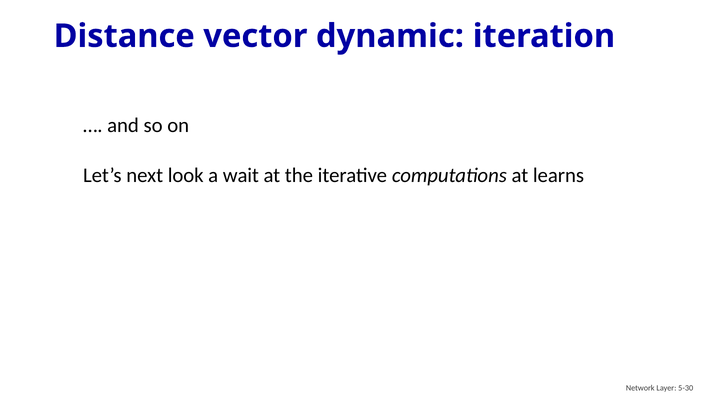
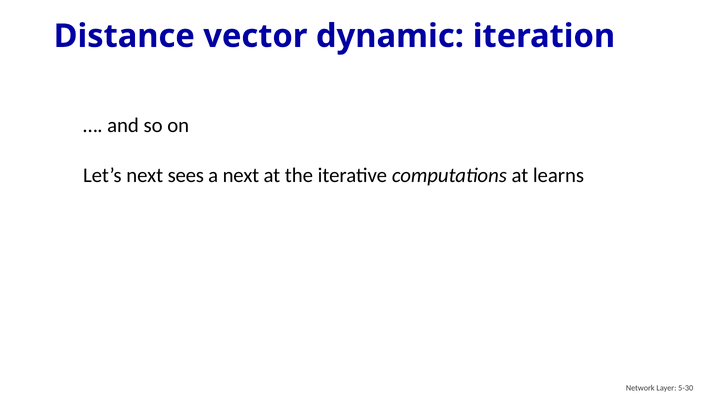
look: look -> sees
a wait: wait -> next
